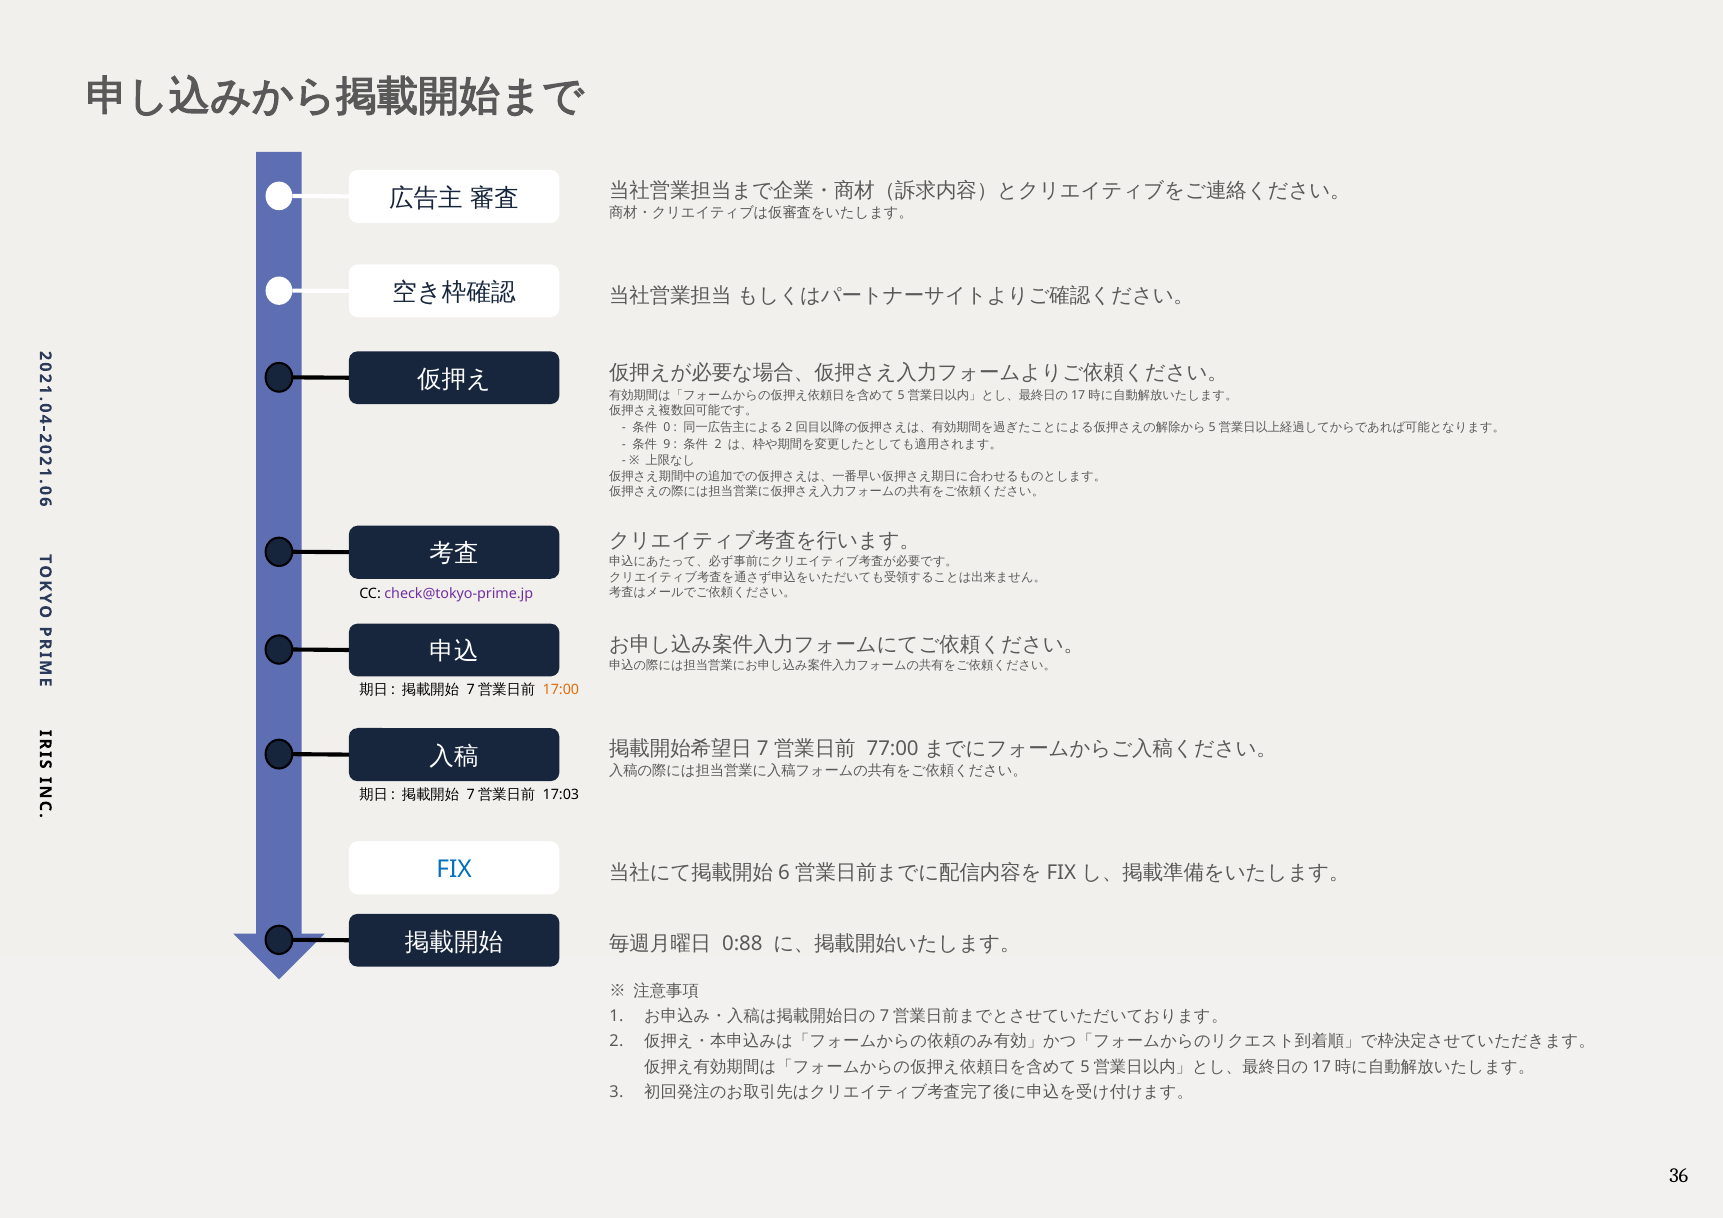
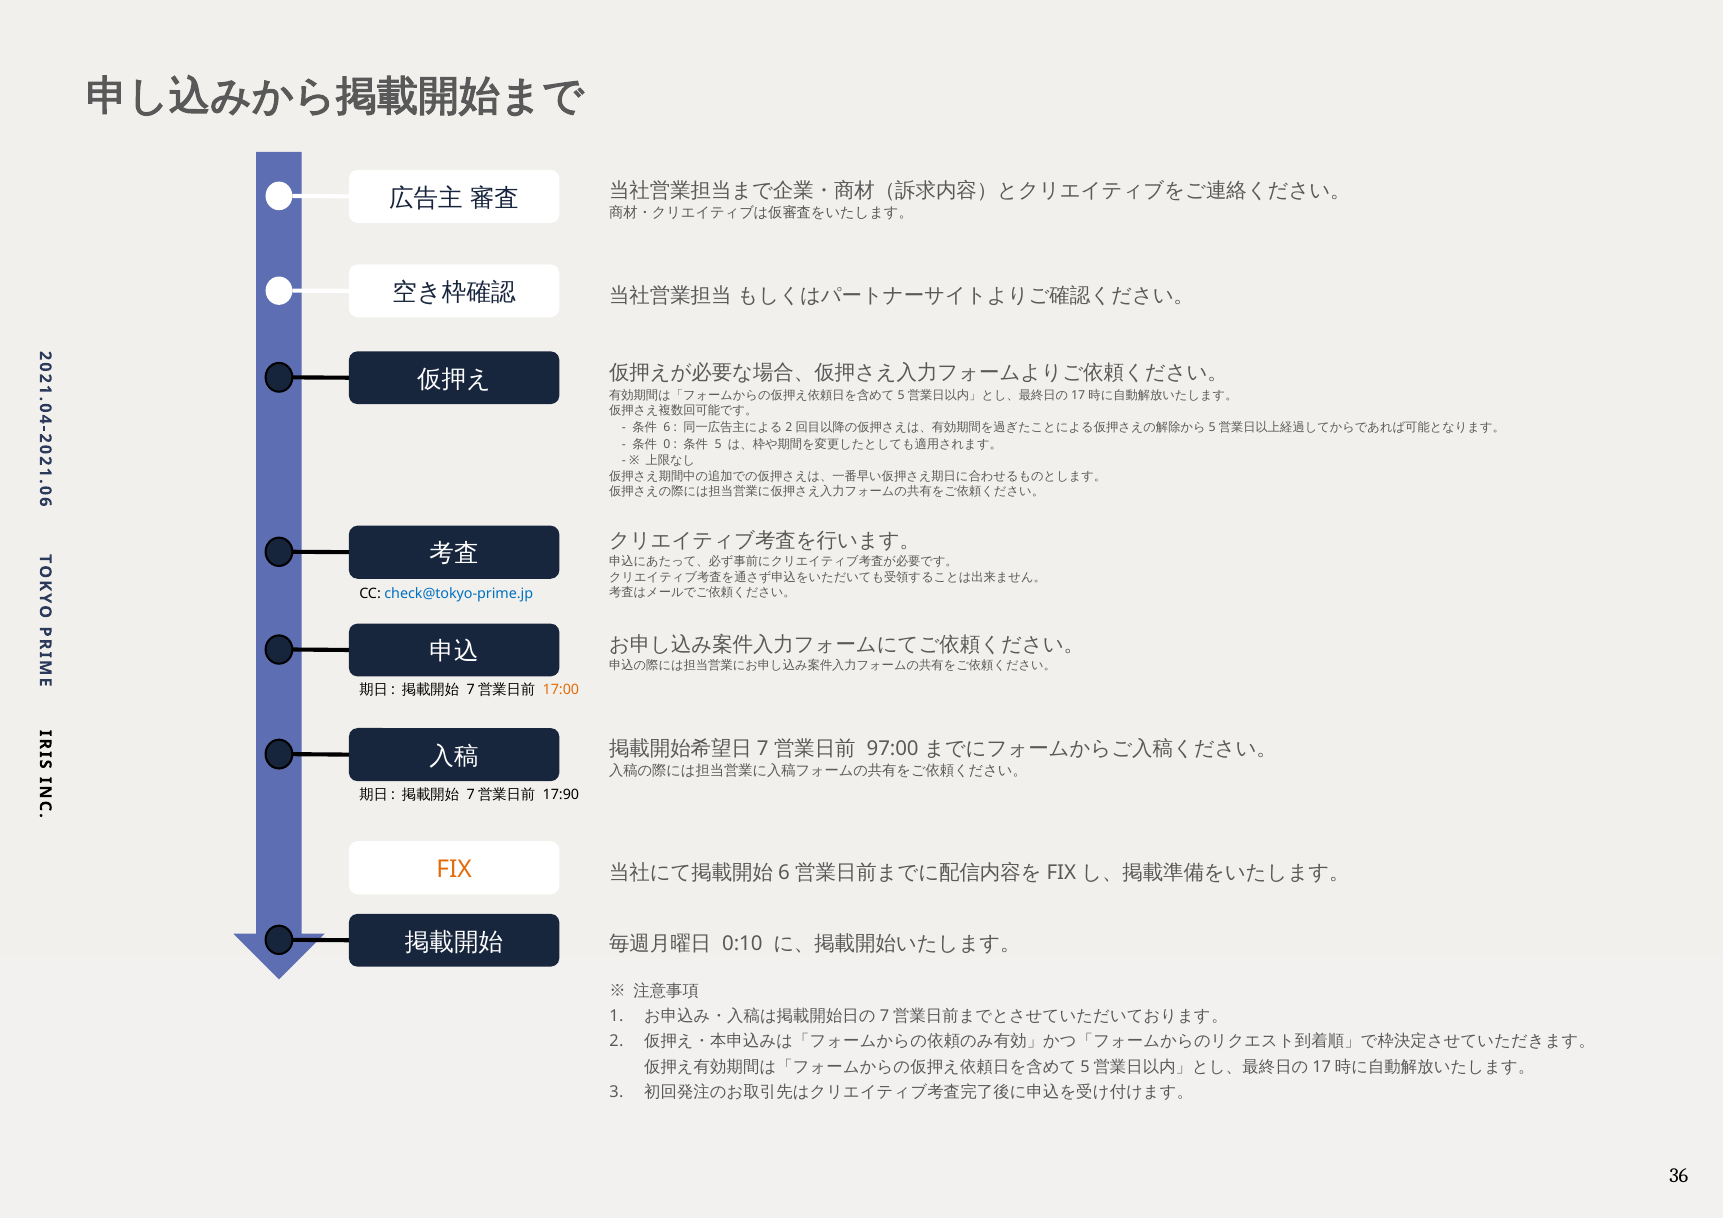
0 at (667, 427): 0 -> 6
9 at (667, 444): 9 -> 0
2 at (718, 444): 2 -> 5
check@tokyo-prime.jp colour: purple -> blue
77:00: 77:00 -> 97:00
17:03: 17:03 -> 17:90
FIX colour: blue -> orange
0:88: 0:88 -> 0:10
